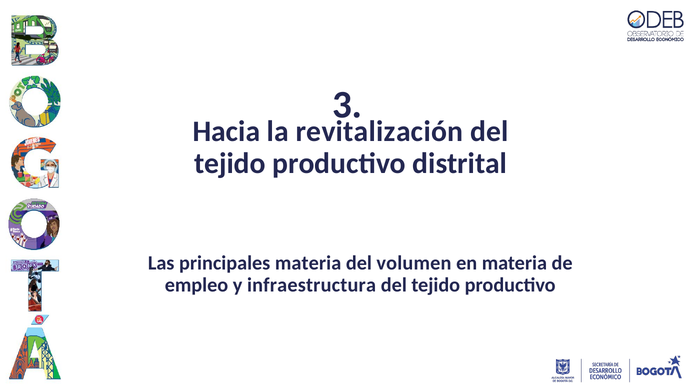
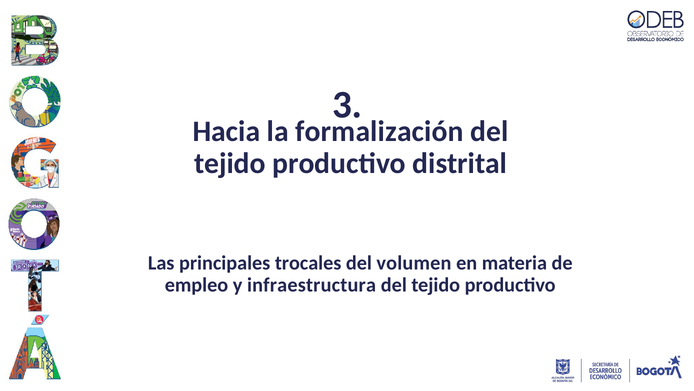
revitalización: revitalización -> formalización
principales materia: materia -> trocales
